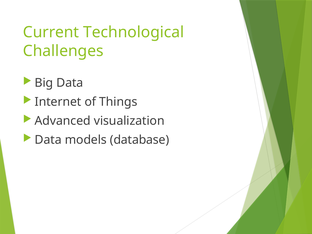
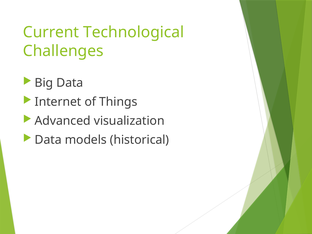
database: database -> historical
